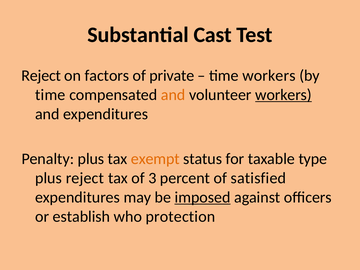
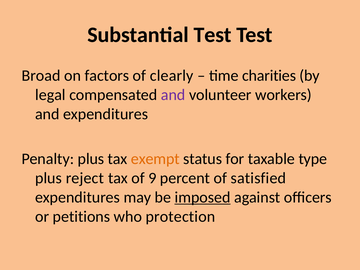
Substantial Cast: Cast -> Test
Reject at (41, 76): Reject -> Broad
private: private -> clearly
time workers: workers -> charities
time at (50, 95): time -> legal
and at (173, 95) colour: orange -> purple
workers at (283, 95) underline: present -> none
3: 3 -> 9
establish: establish -> petitions
